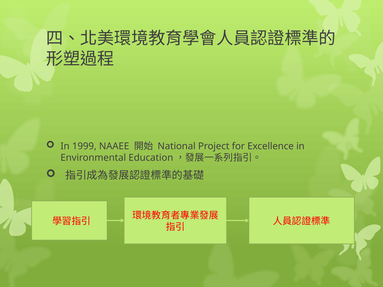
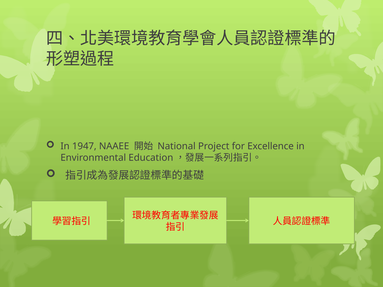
1999: 1999 -> 1947
